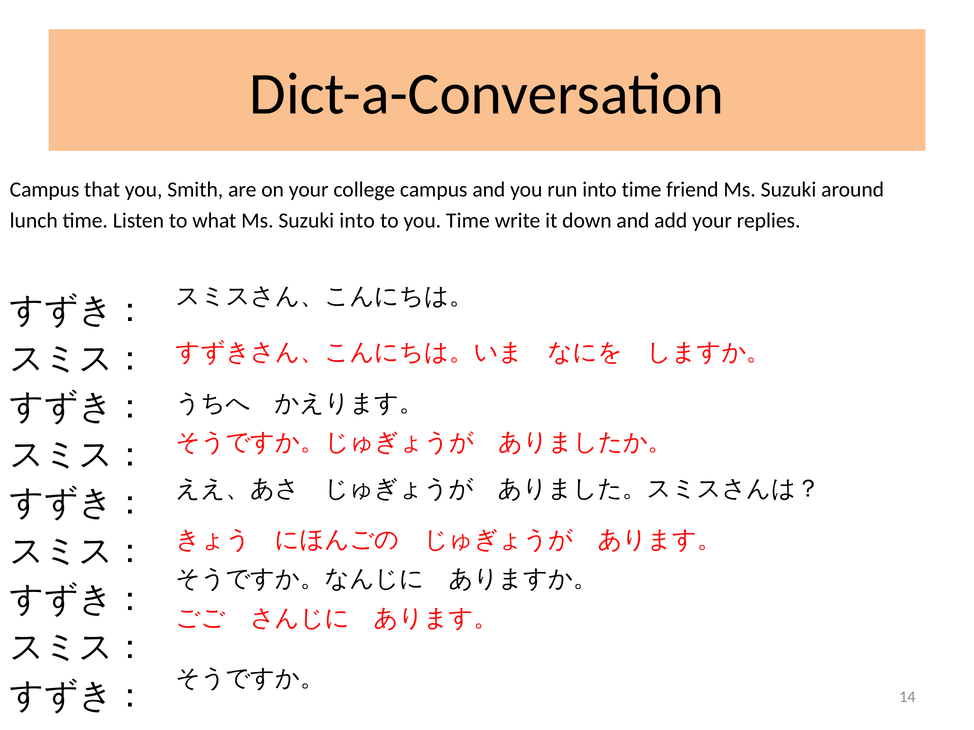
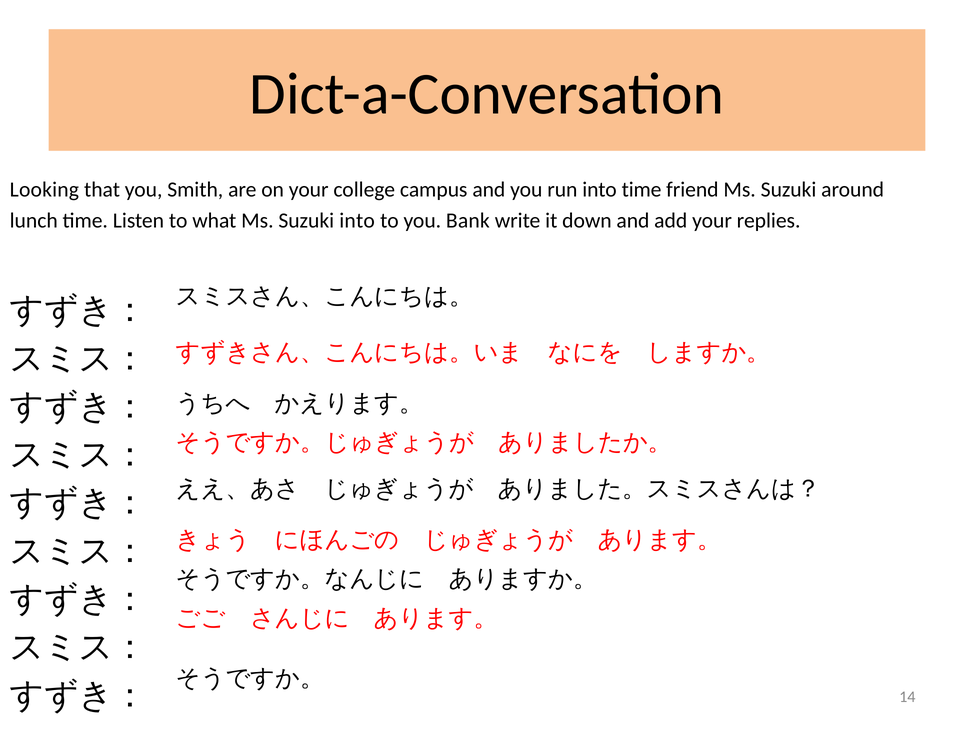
Campus at (45, 190): Campus -> Looking
you Time: Time -> Bank
